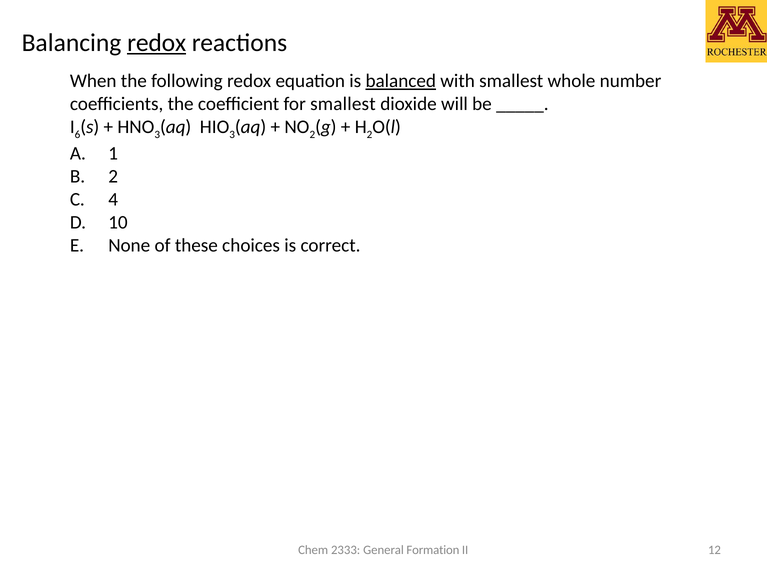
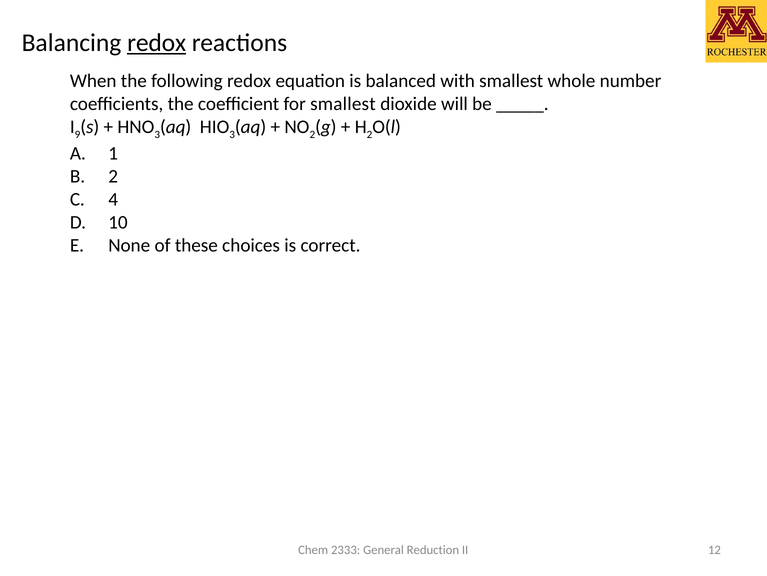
balanced underline: present -> none
6: 6 -> 9
Formation: Formation -> Reduction
